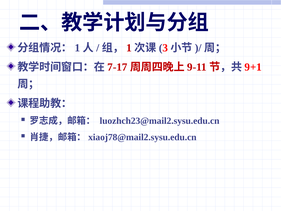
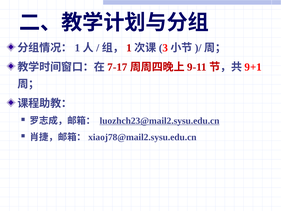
luozhch23@mail2.sysu.edu.cn underline: none -> present
